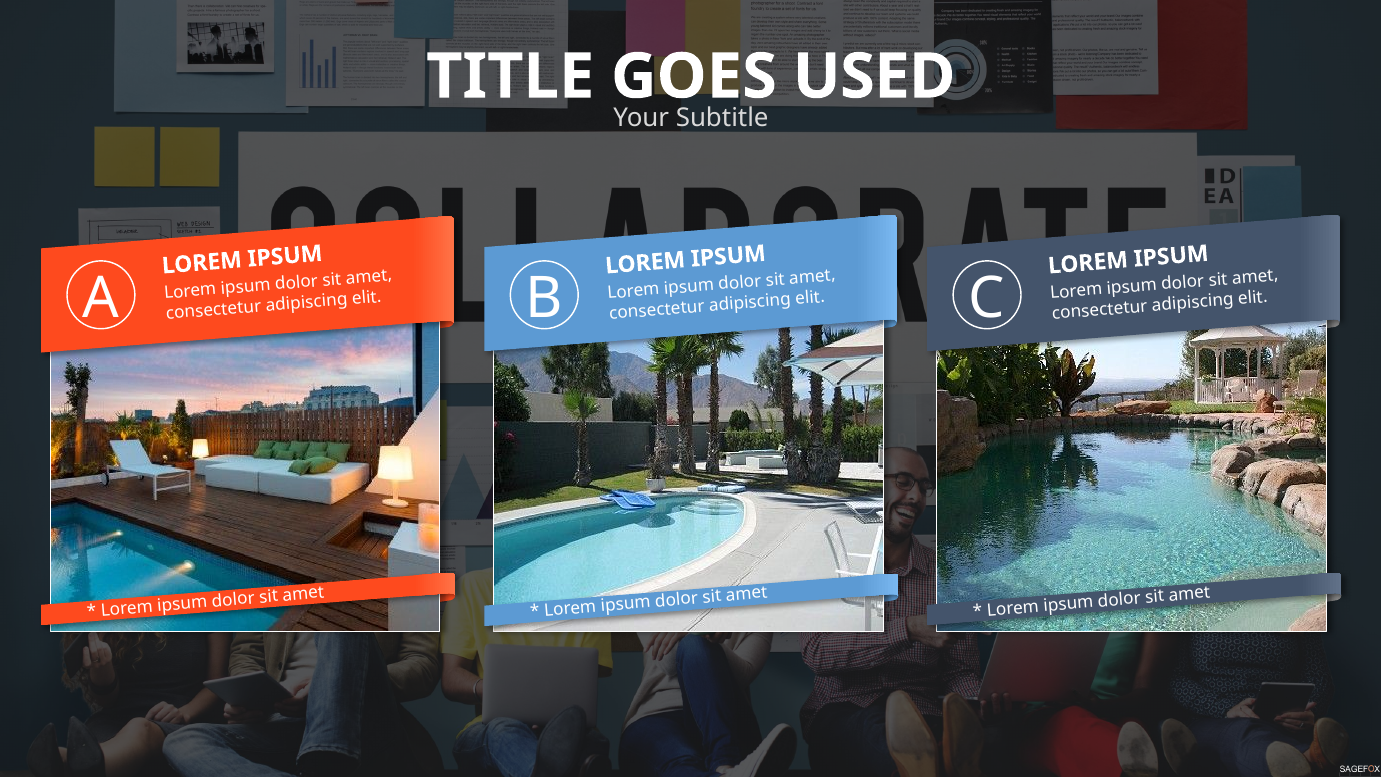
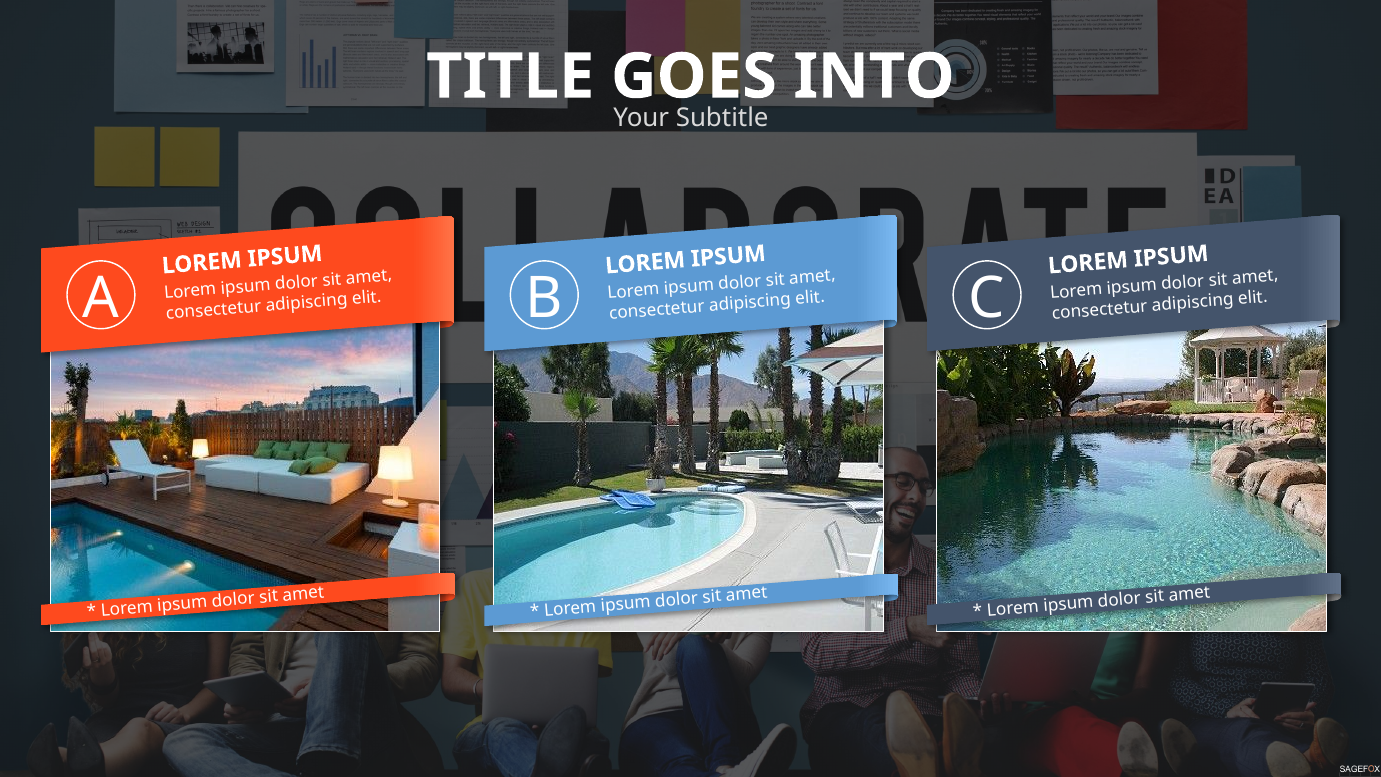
USED: USED -> INTO
